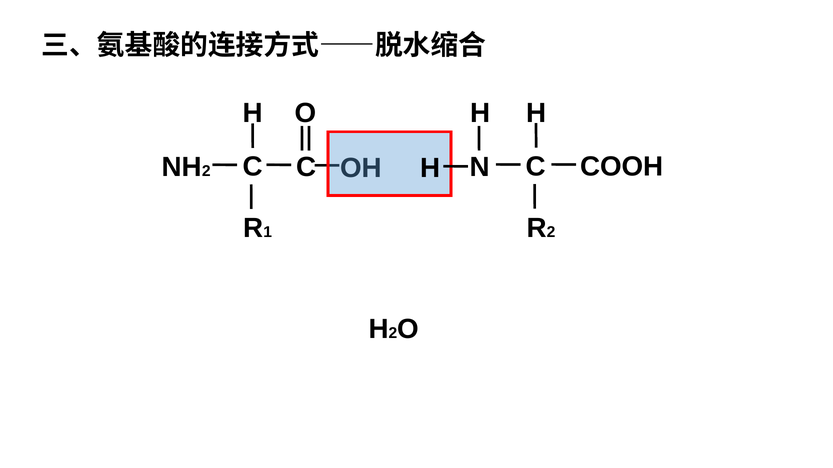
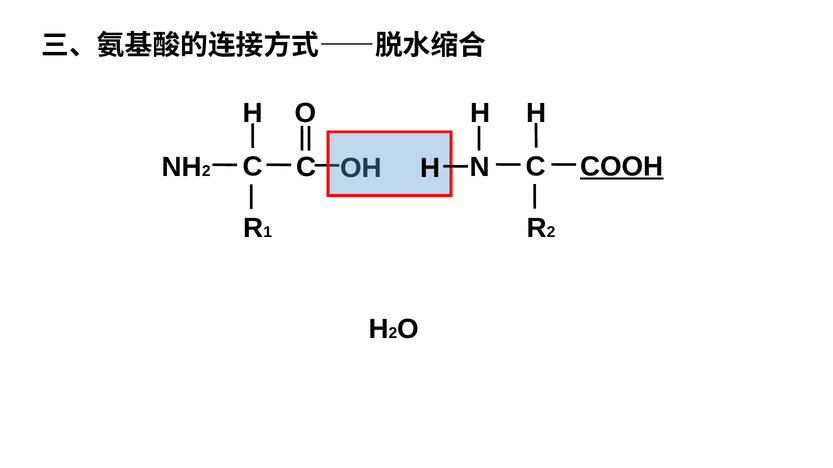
COOH underline: none -> present
